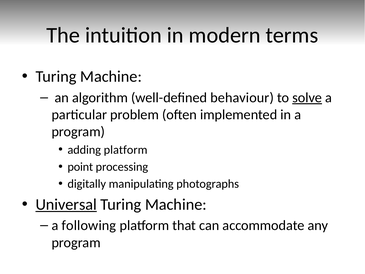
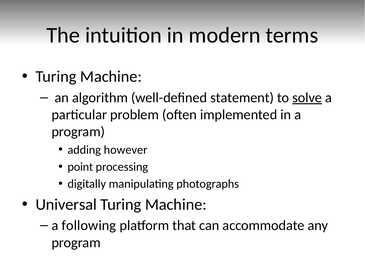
behaviour: behaviour -> statement
adding platform: platform -> however
Universal underline: present -> none
